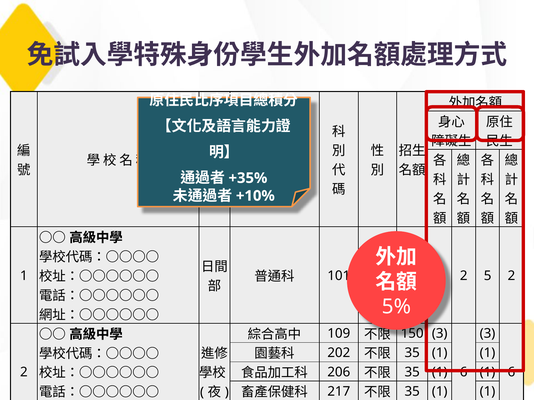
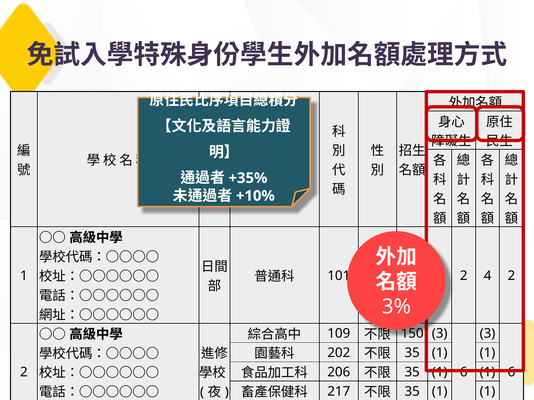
5: 5 -> 4
5%: 5% -> 3%
